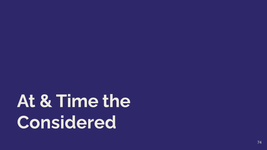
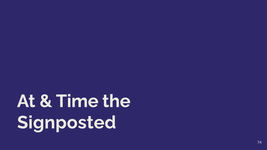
Considered: Considered -> Signposted
